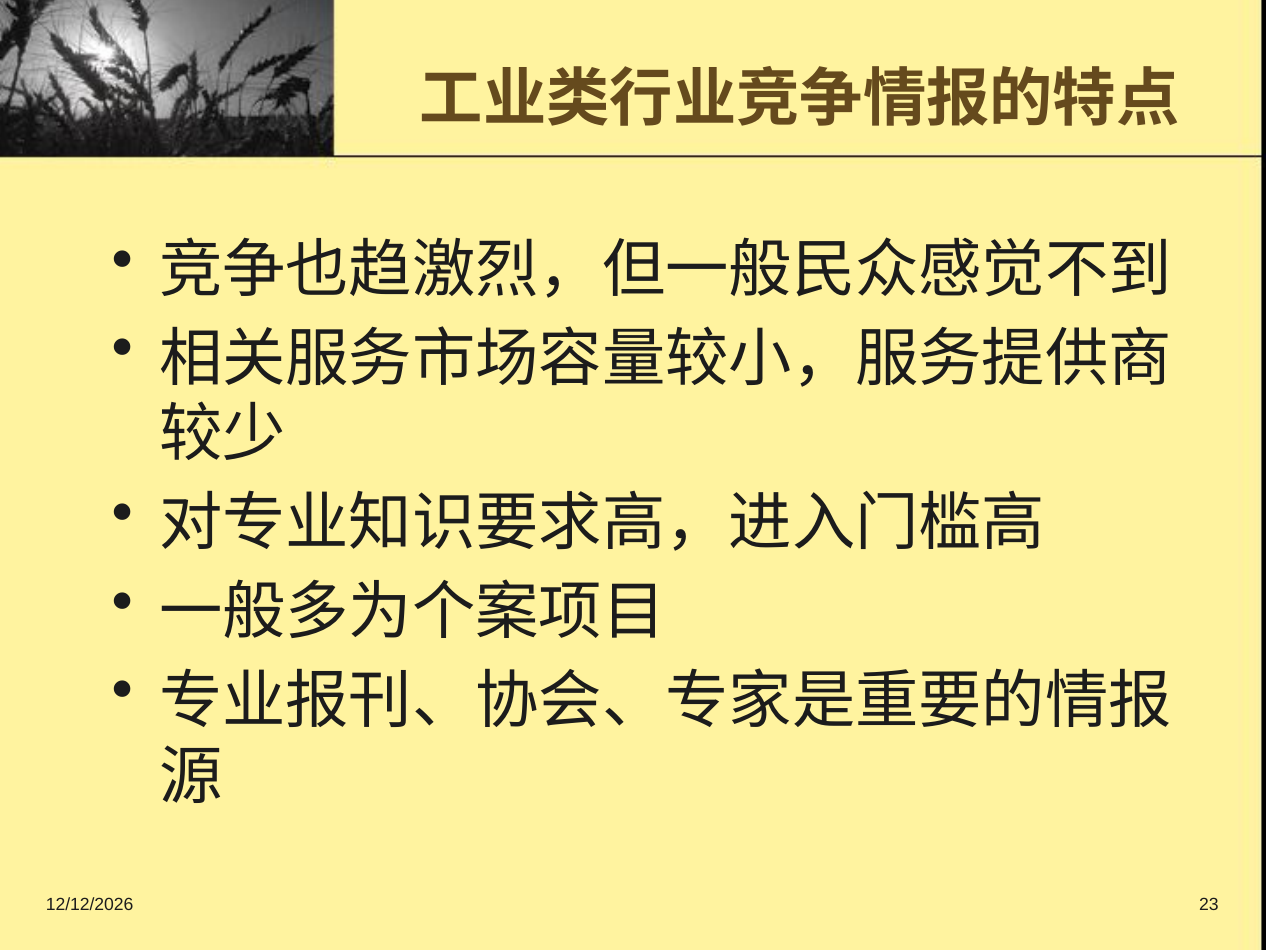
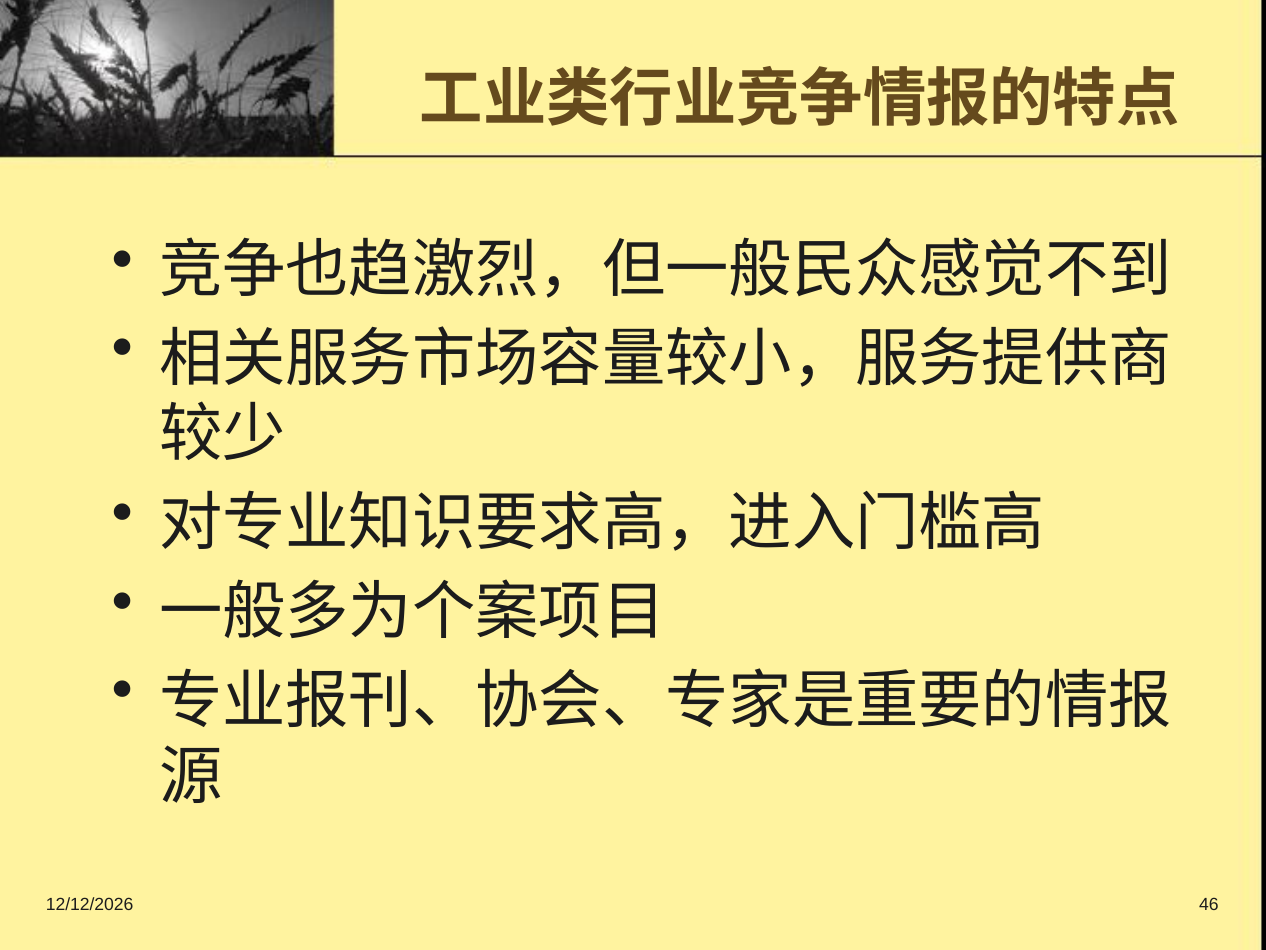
23: 23 -> 46
